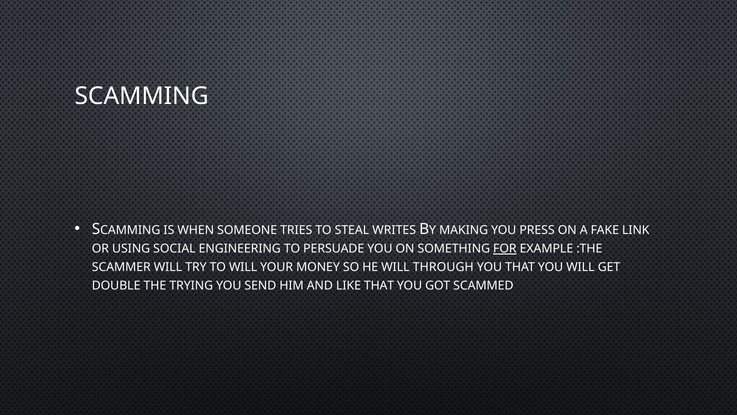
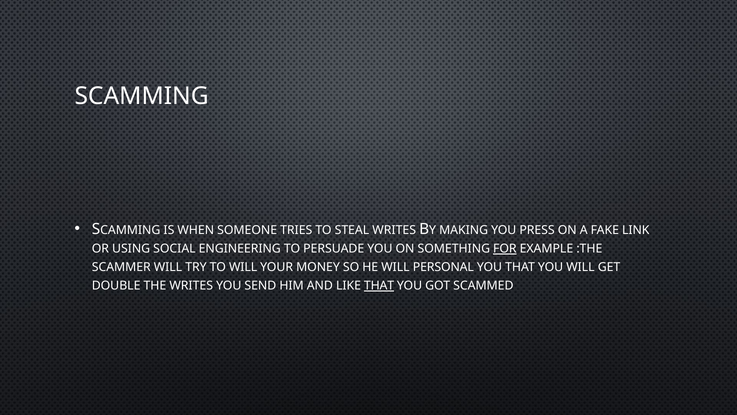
THROUGH: THROUGH -> PERSONAL
THE TRYING: TRYING -> WRITES
THAT at (379, 285) underline: none -> present
